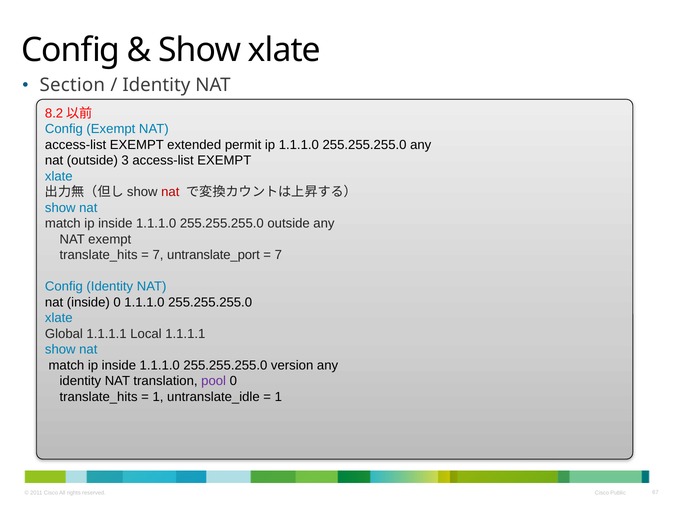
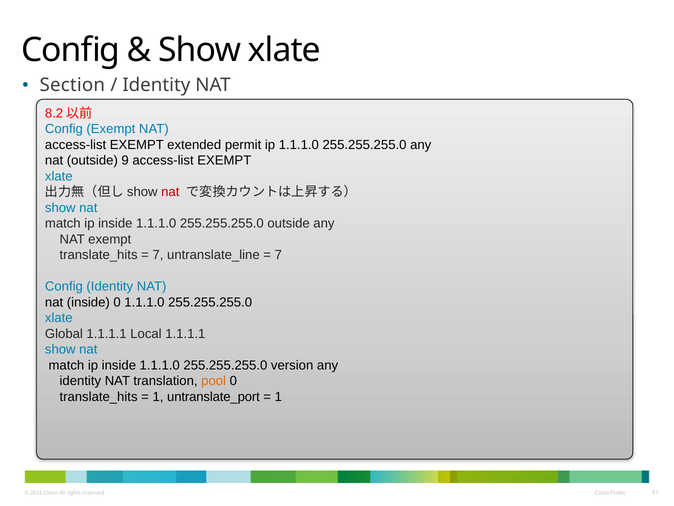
3: 3 -> 9
untranslate_port: untranslate_port -> untranslate_line
pool colour: purple -> orange
untranslate_idle: untranslate_idle -> untranslate_port
